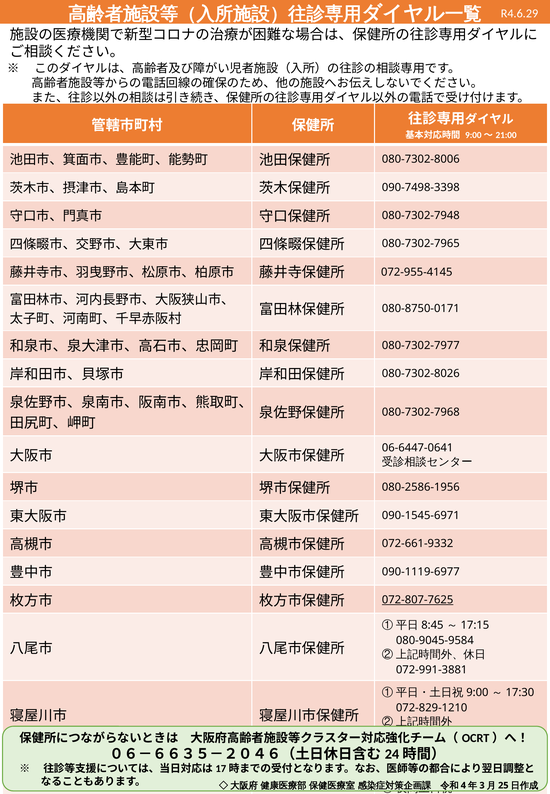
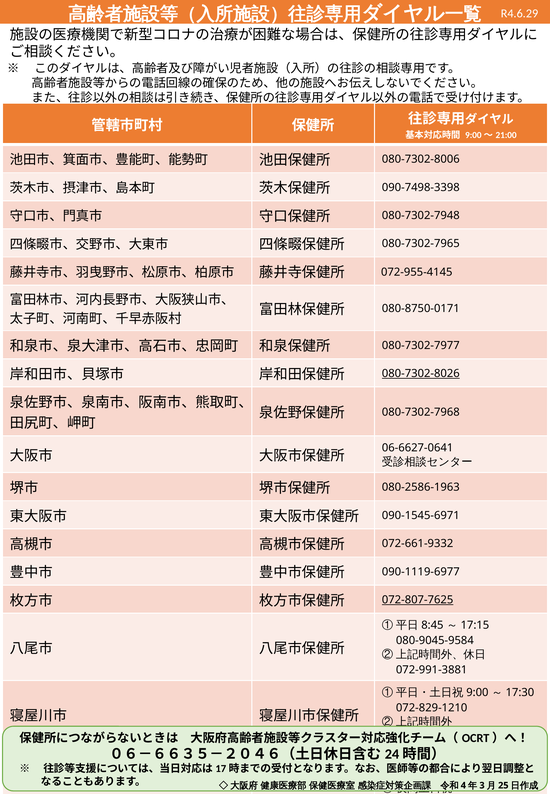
080-7302-8026 underline: none -> present
06-6447-0641: 06-6447-0641 -> 06-6627-0641
080-2586-1956: 080-2586-1956 -> 080-2586-1963
